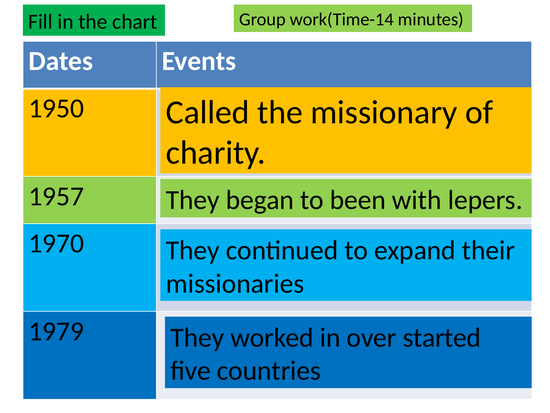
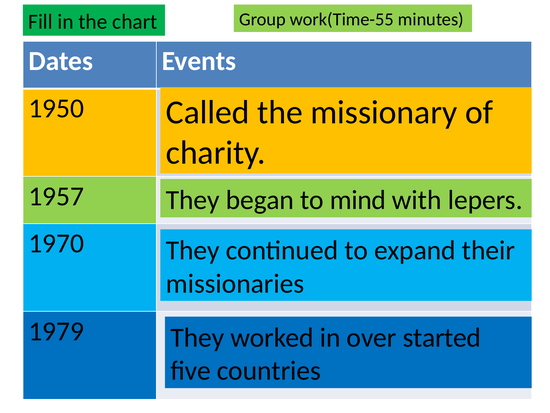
work(Time-14: work(Time-14 -> work(Time-55
been: been -> mind
